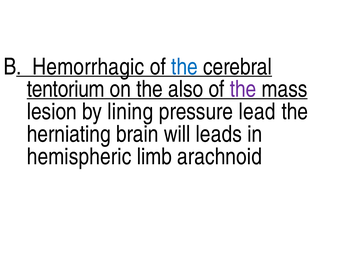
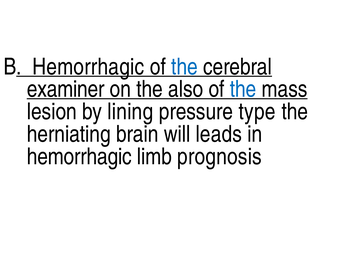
tentorium: tentorium -> examiner
the at (243, 89) colour: purple -> blue
lead: lead -> type
hemispheric at (79, 156): hemispheric -> hemorrhagic
arachnoid: arachnoid -> prognosis
